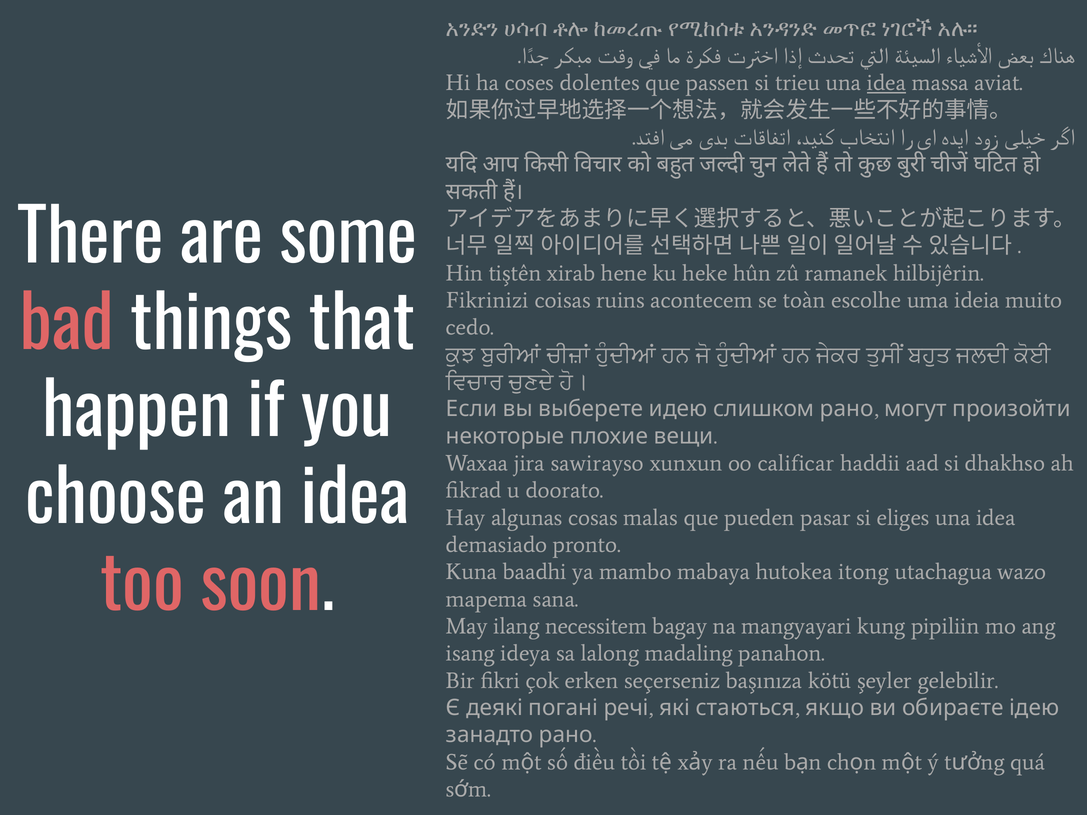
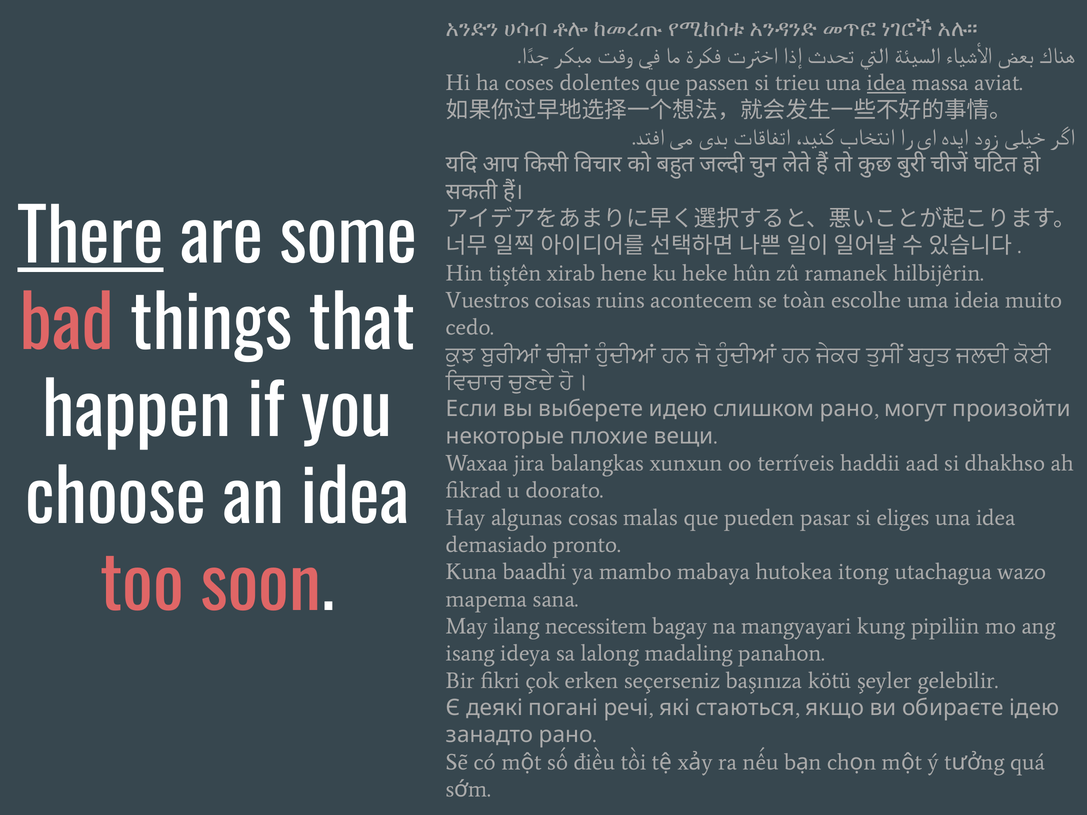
There underline: none -> present
Fikrinizi: Fikrinizi -> Vuestros
sawirayso: sawirayso -> balangkas
calificar: calificar -> terríveis
